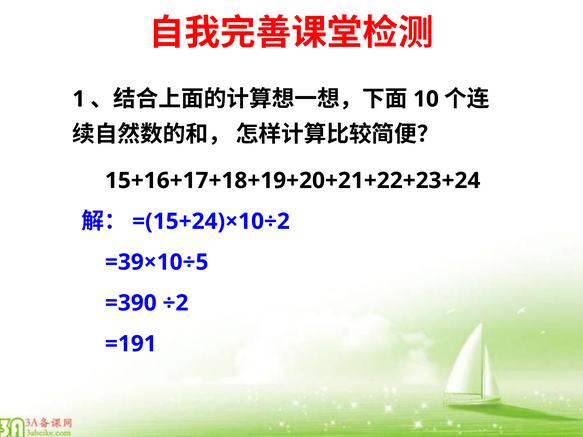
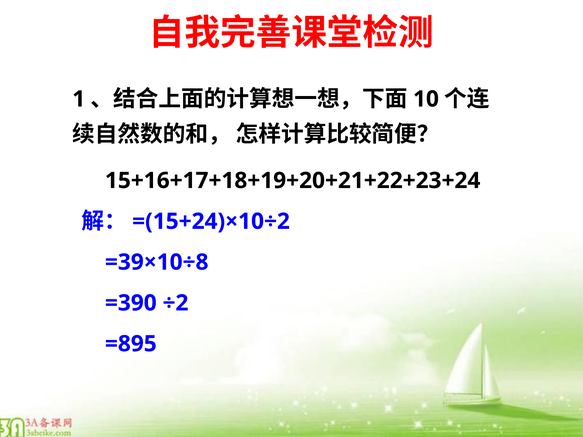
=39×10÷5: =39×10÷5 -> =39×10÷8
=191: =191 -> =895
